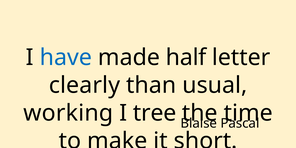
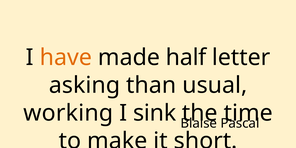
have colour: blue -> orange
clearly: clearly -> asking
tree: tree -> sink
